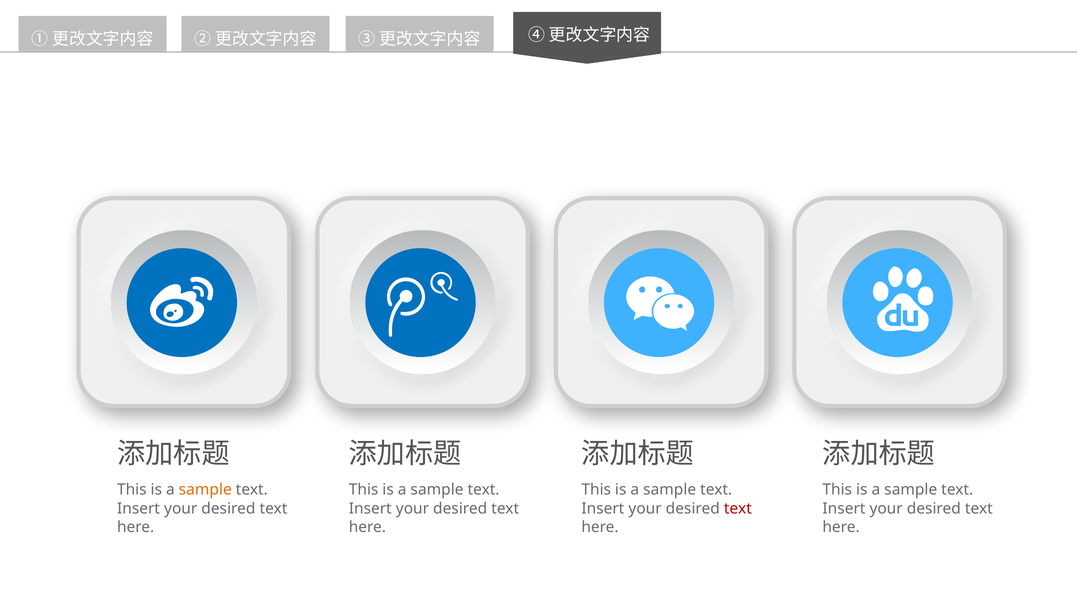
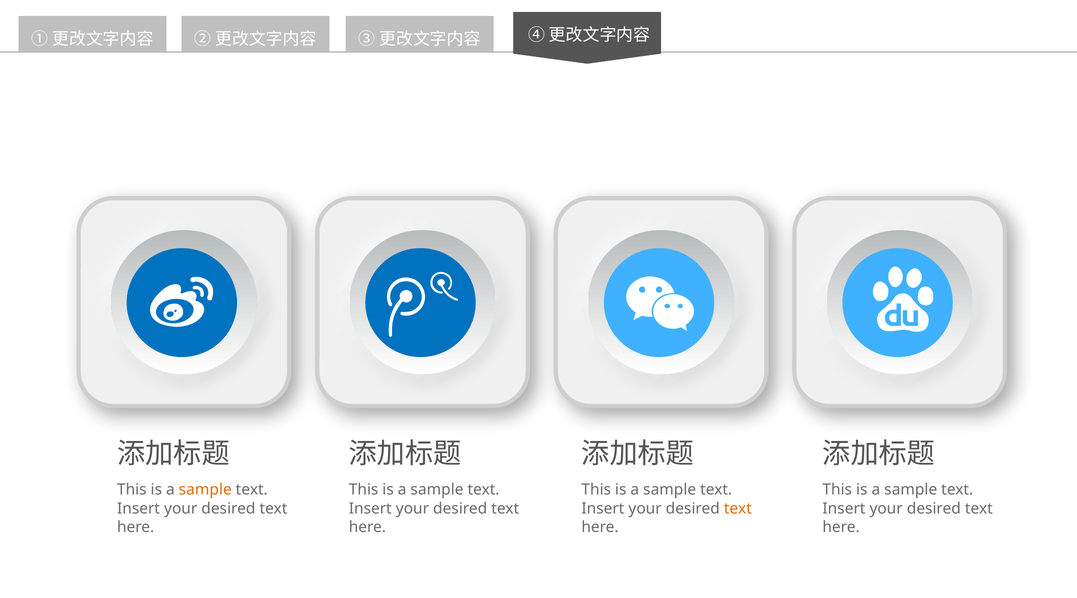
text at (738, 509) colour: red -> orange
